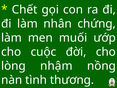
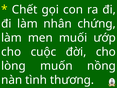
nhậm: nhậm -> muốn
